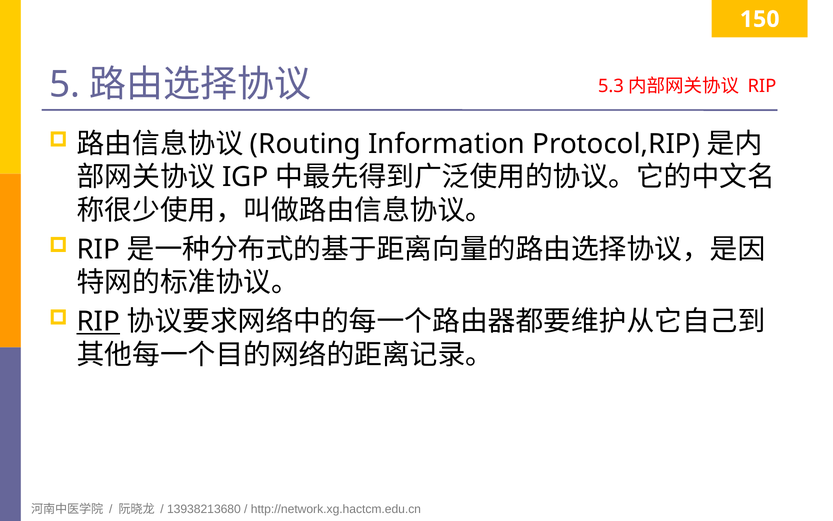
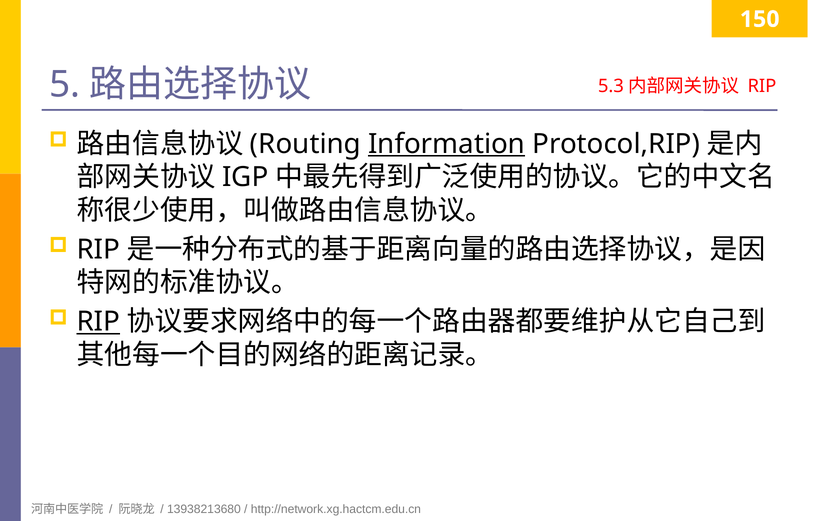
Information underline: none -> present
